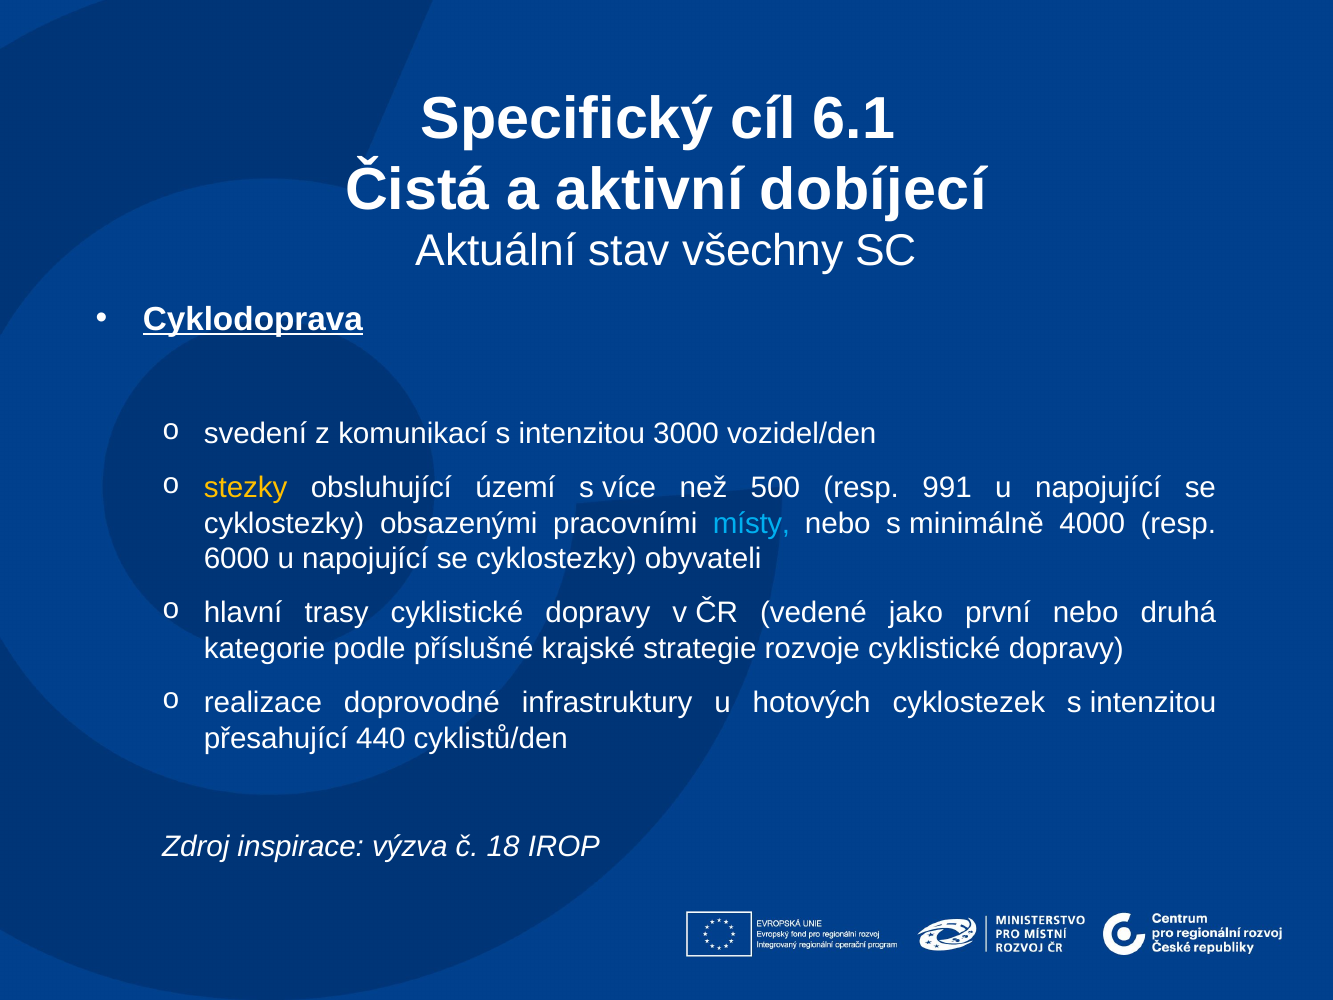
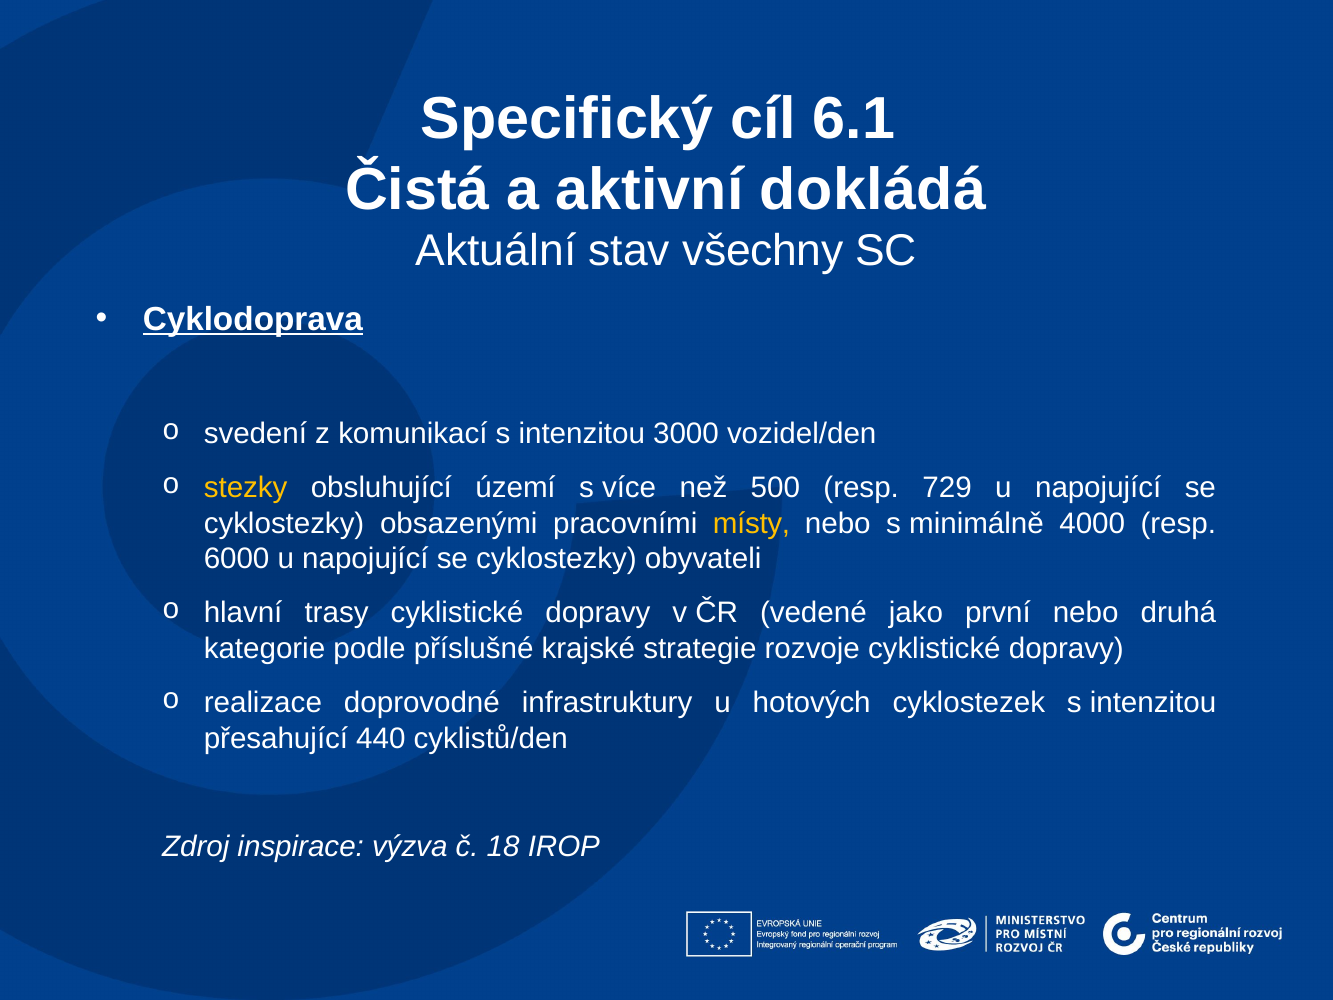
dobíjecí: dobíjecí -> dokládá
991: 991 -> 729
místy colour: light blue -> yellow
